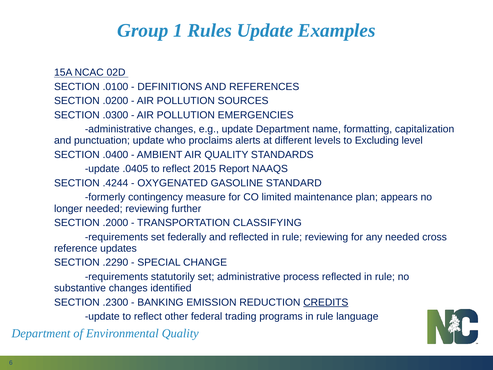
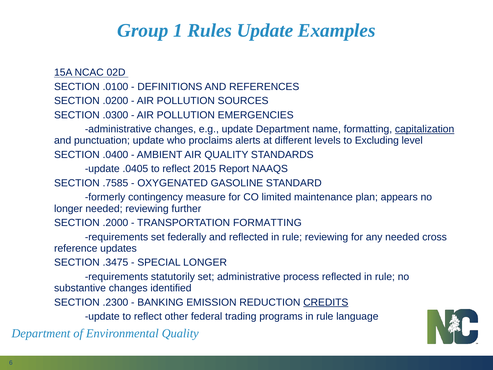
capitalization underline: none -> present
.4244: .4244 -> .7585
TRANSPORTATION CLASSIFYING: CLASSIFYING -> FORMATTING
.2290: .2290 -> .3475
SPECIAL CHANGE: CHANGE -> LONGER
